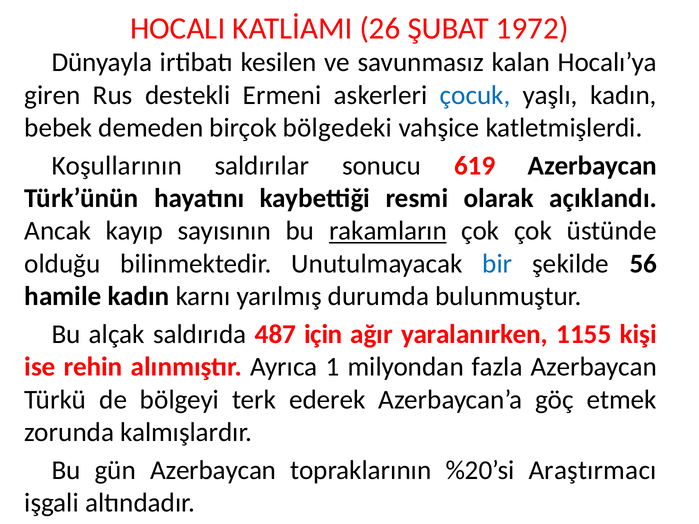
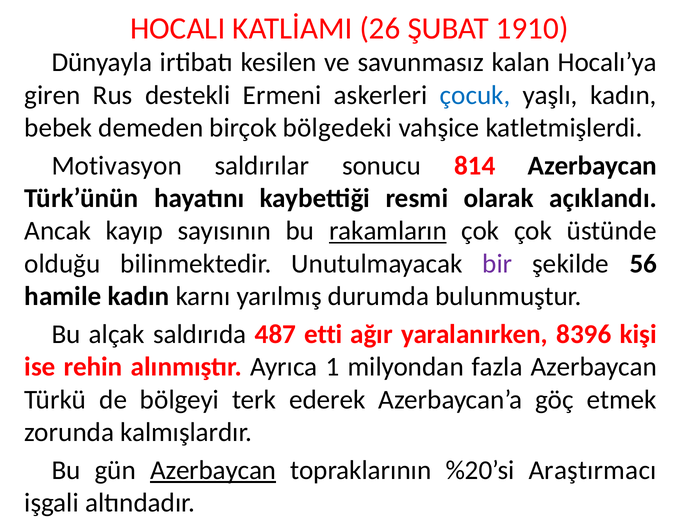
1972: 1972 -> 1910
Koşullarının: Koşullarının -> Motivasyon
619: 619 -> 814
bir colour: blue -> purple
için: için -> etti
1155: 1155 -> 8396
Azerbaycan at (213, 471) underline: none -> present
